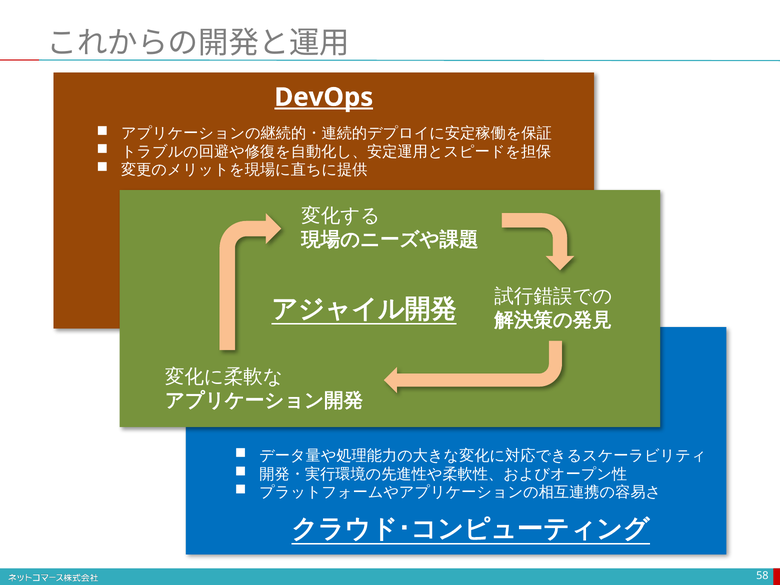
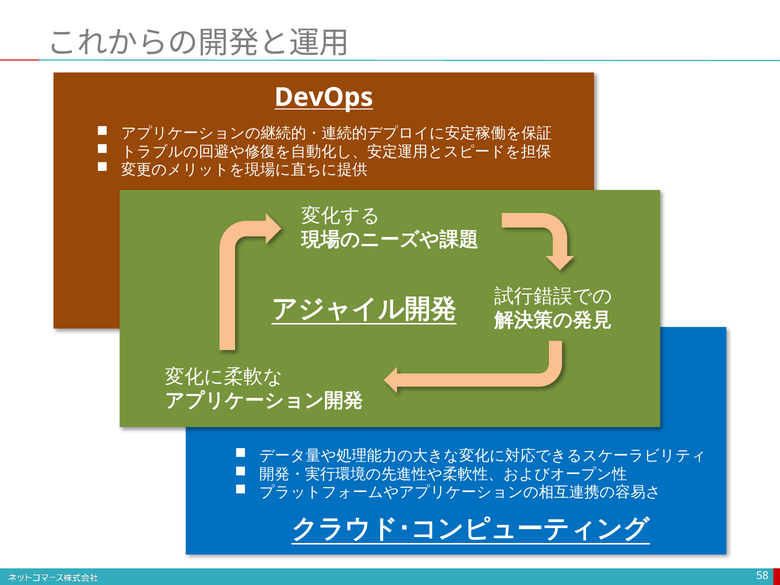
DevOps underline: present -> none
